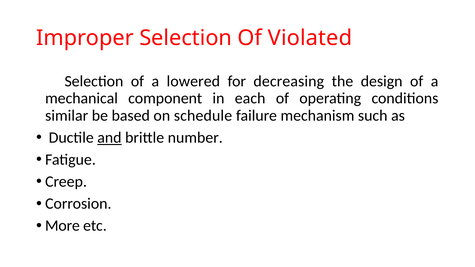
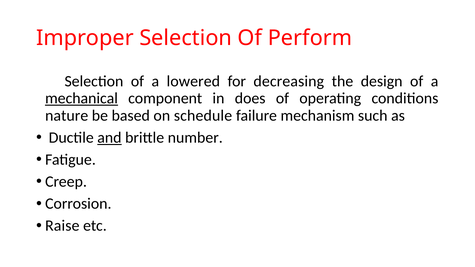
Violated: Violated -> Perform
mechanical underline: none -> present
each: each -> does
similar: similar -> nature
More: More -> Raise
